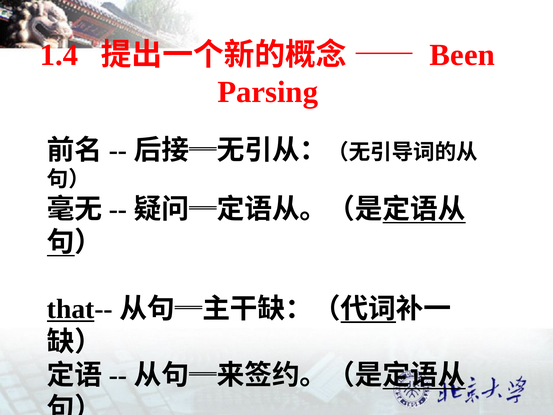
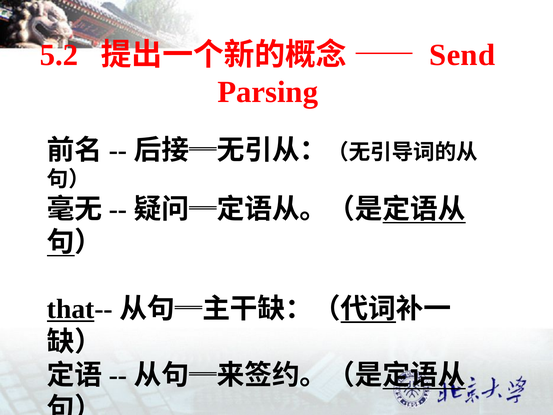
1.4: 1.4 -> 5.2
Been: Been -> Send
